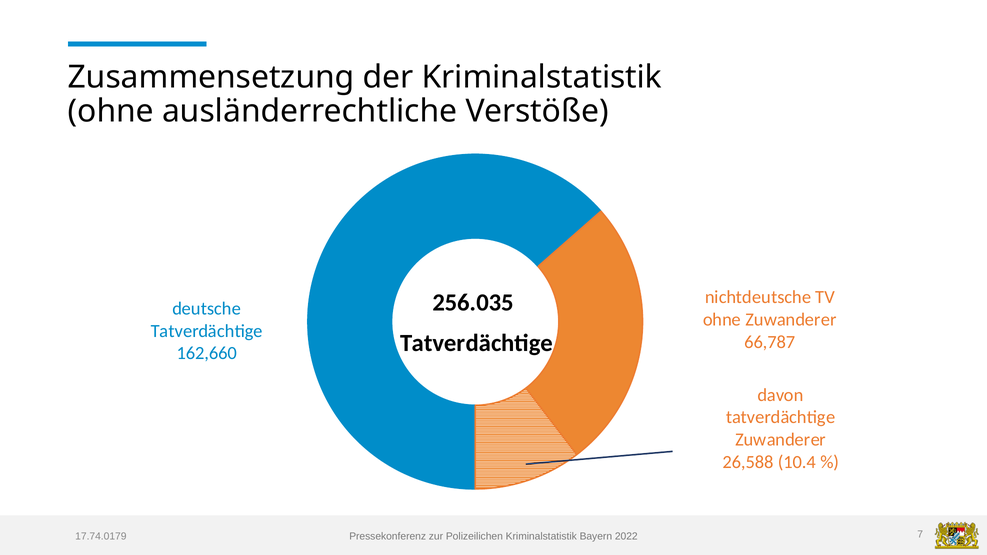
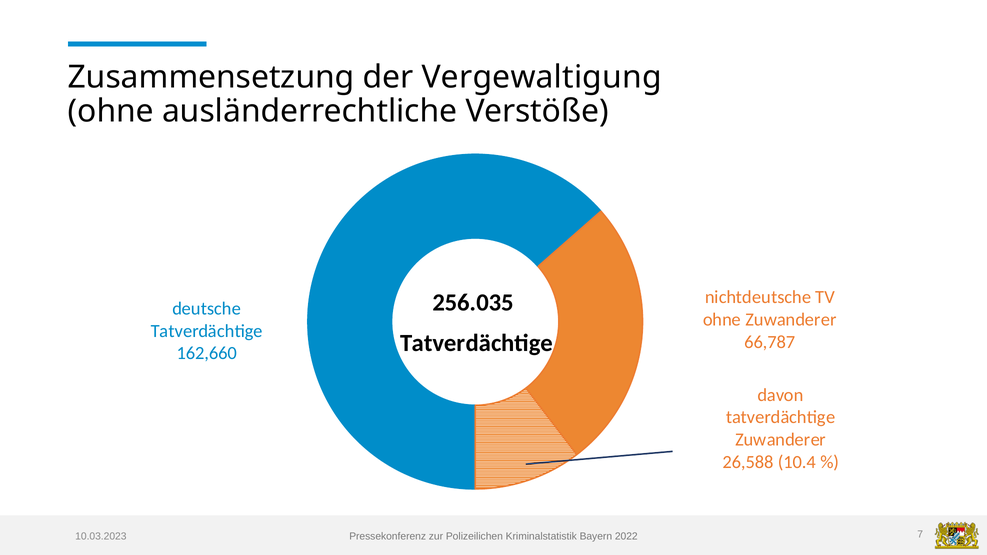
der Kriminalstatistik: Kriminalstatistik -> Vergewaltigung
17.74.0179: 17.74.0179 -> 10.03.2023
